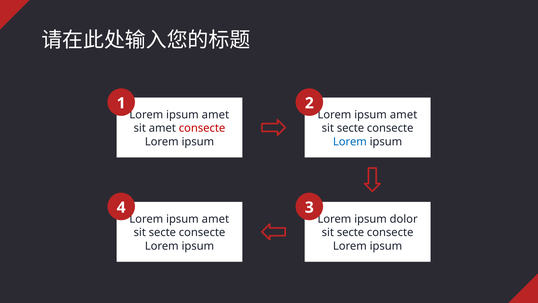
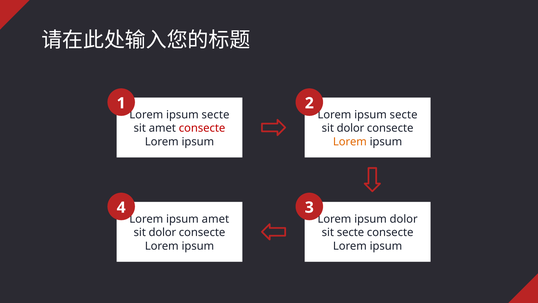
amet at (215, 115): amet -> secte
amet at (404, 115): amet -> secte
secte at (350, 128): secte -> dolor
Lorem at (350, 142) colour: blue -> orange
secte at (162, 232): secte -> dolor
